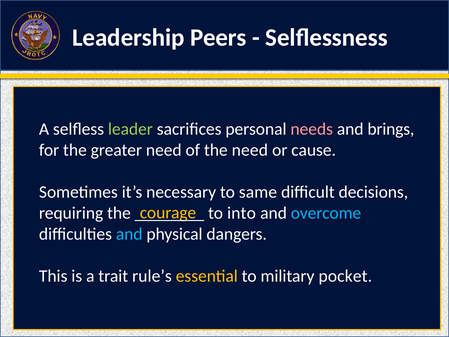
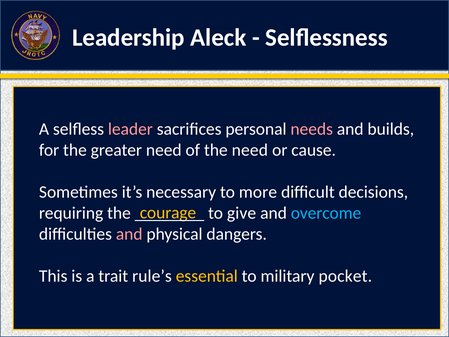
Peers: Peers -> Aleck
leader colour: light green -> pink
brings: brings -> builds
same: same -> more
into: into -> give
and at (129, 234) colour: light blue -> pink
